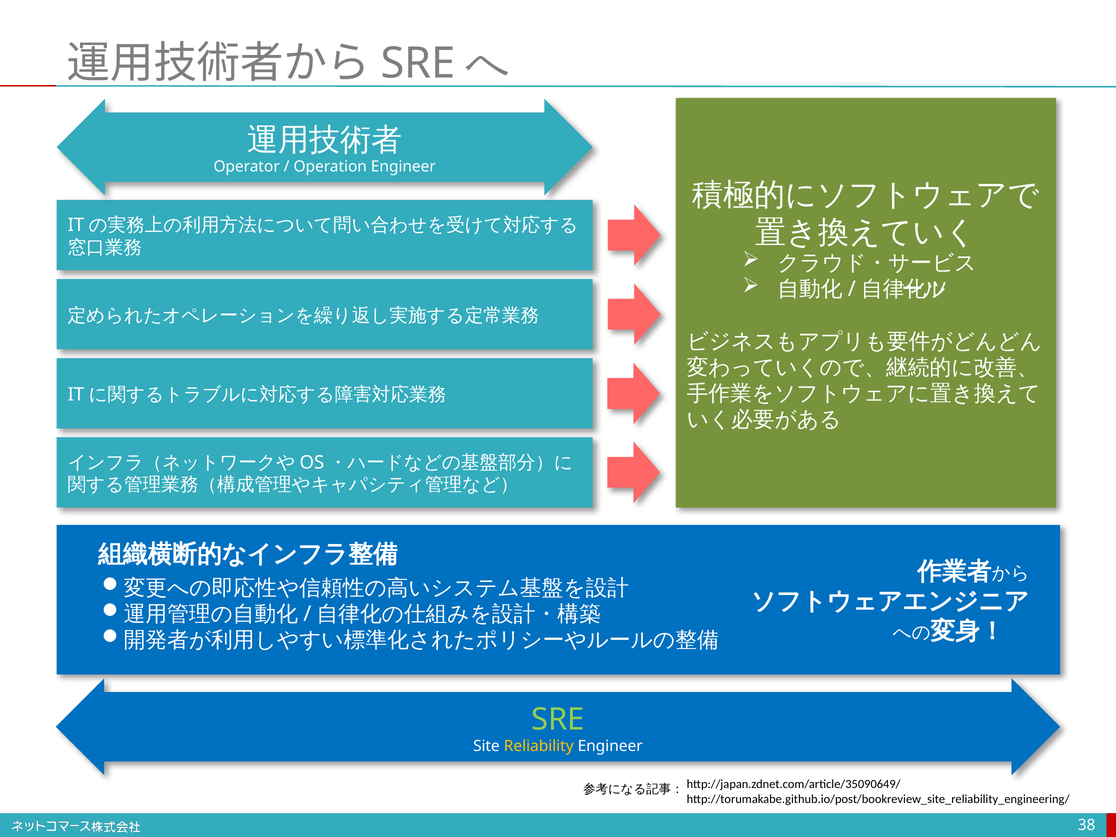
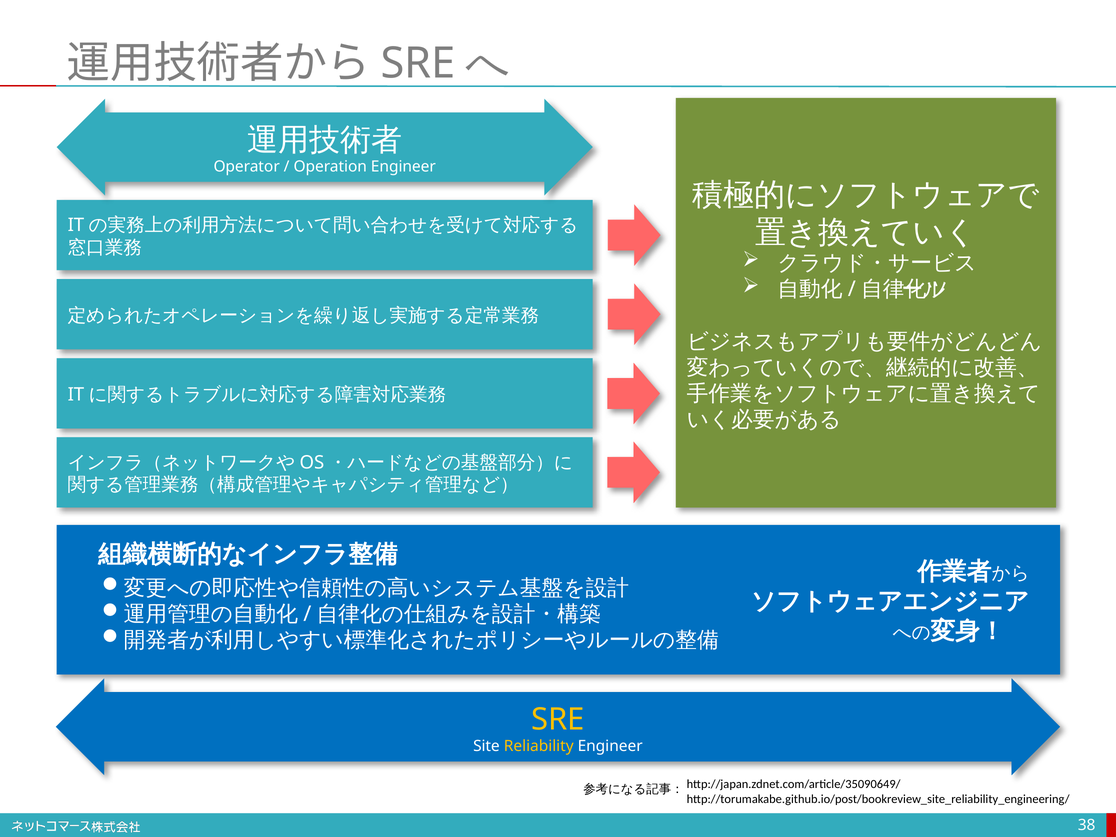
SRE at (558, 720) colour: light green -> yellow
